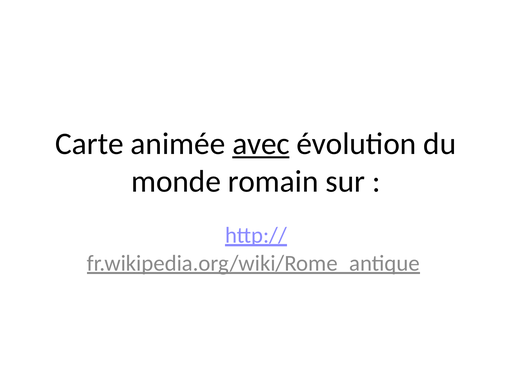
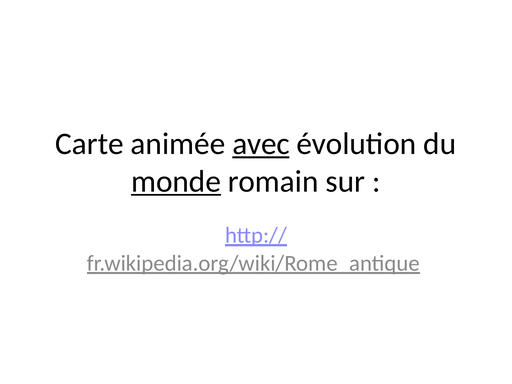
monde underline: none -> present
